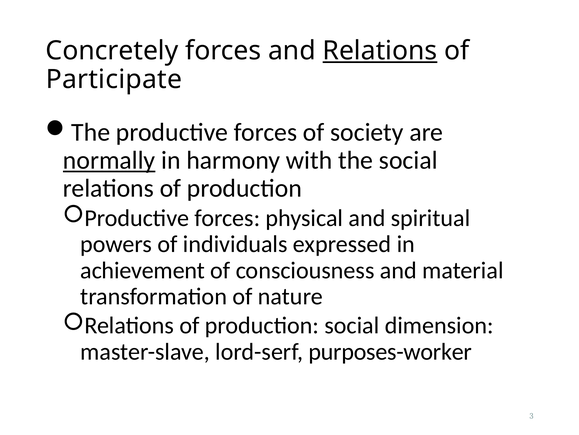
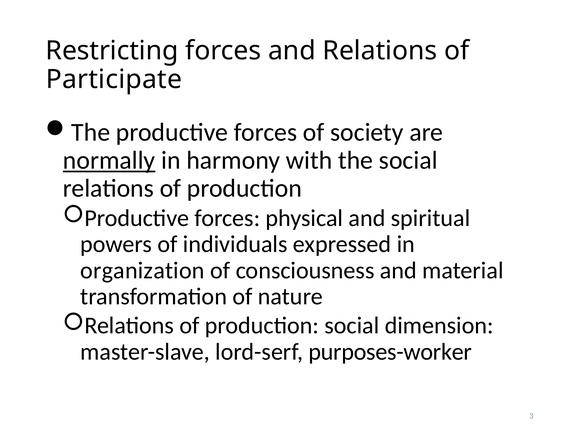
Concretely: Concretely -> Restricting
Relations at (380, 51) underline: present -> none
achievement: achievement -> organization
